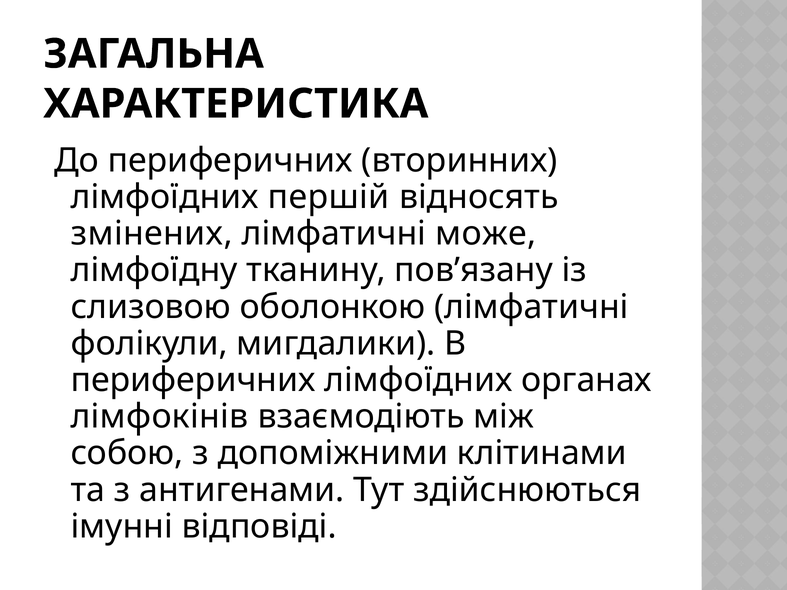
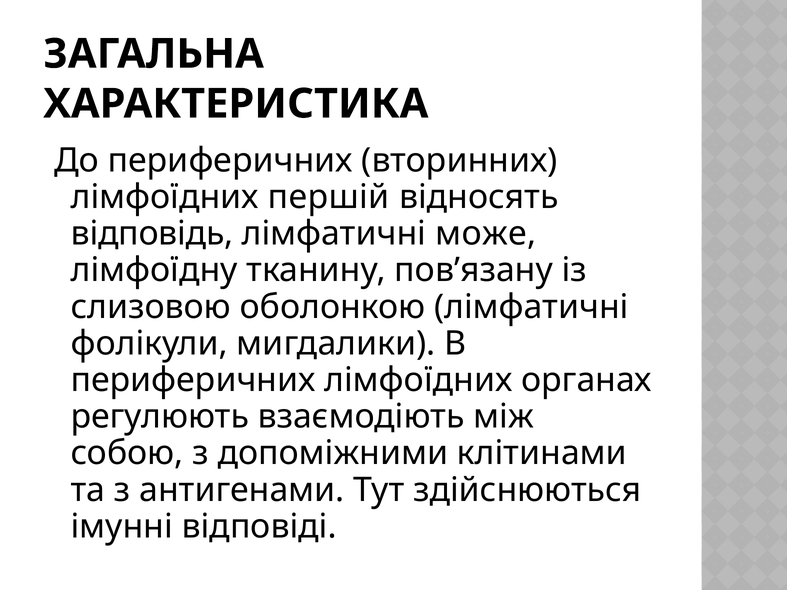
змінених: змінених -> відповідь
лімфокінів: лімфокінів -> регулюють
